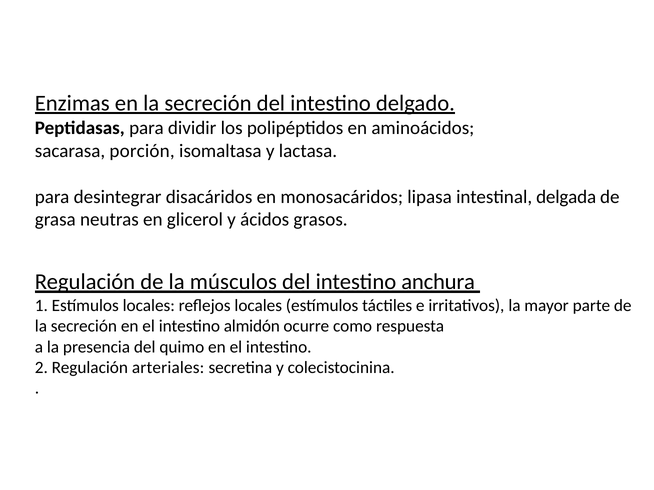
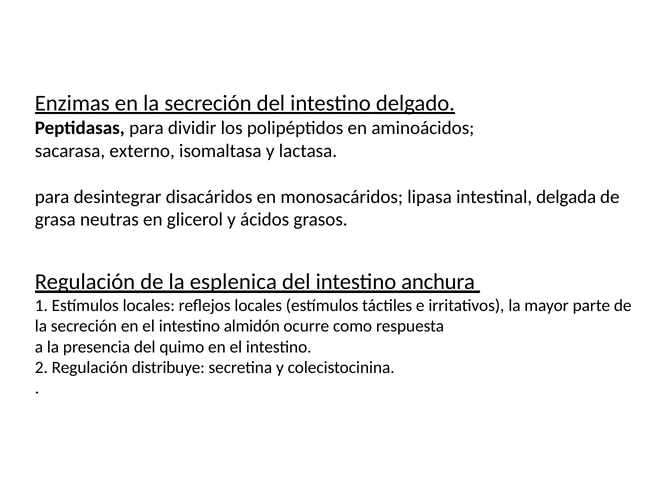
porción: porción -> externo
músculos: músculos -> esplenica
arteriales: arteriales -> distribuye
